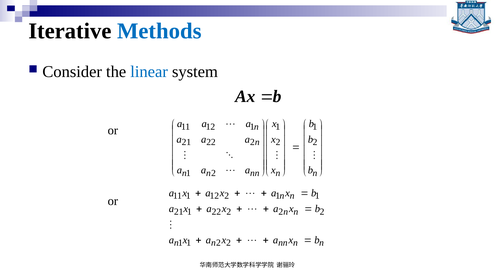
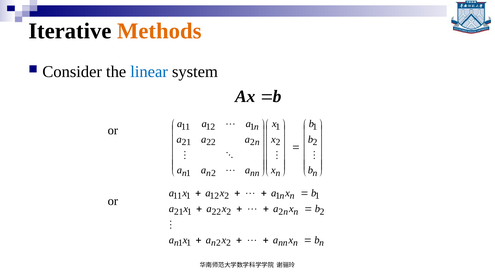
Methods colour: blue -> orange
